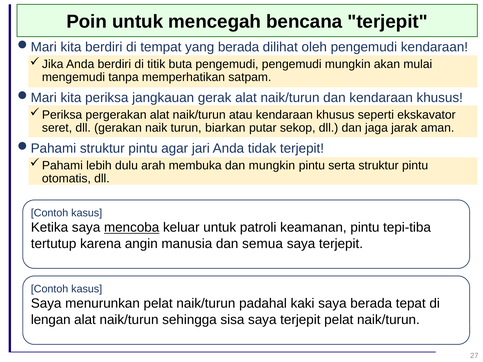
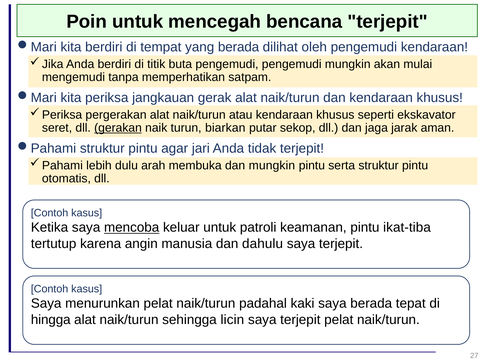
gerakan underline: none -> present
tepi-tiba: tepi-tiba -> ikat-tiba
semua: semua -> dahulu
lengan: lengan -> hingga
sisa: sisa -> licin
